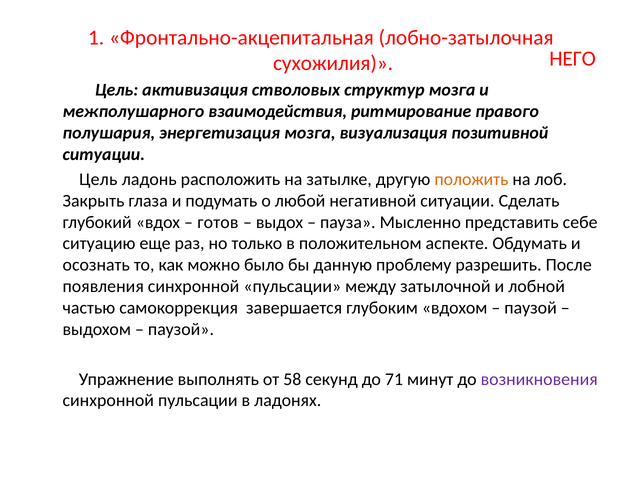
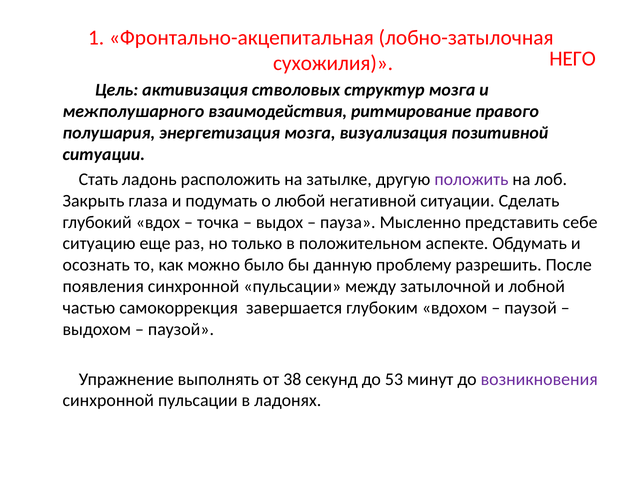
Цель at (98, 179): Цель -> Стать
положить colour: orange -> purple
готов: готов -> точка
58: 58 -> 38
71: 71 -> 53
